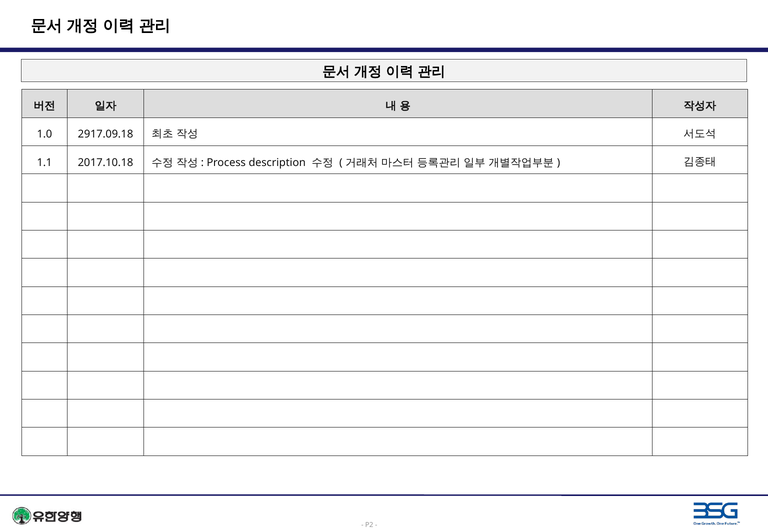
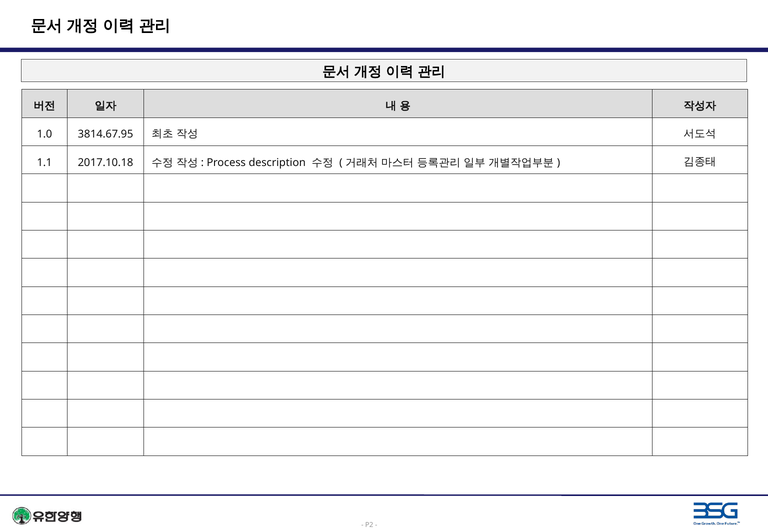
2917.09.18: 2917.09.18 -> 3814.67.95
